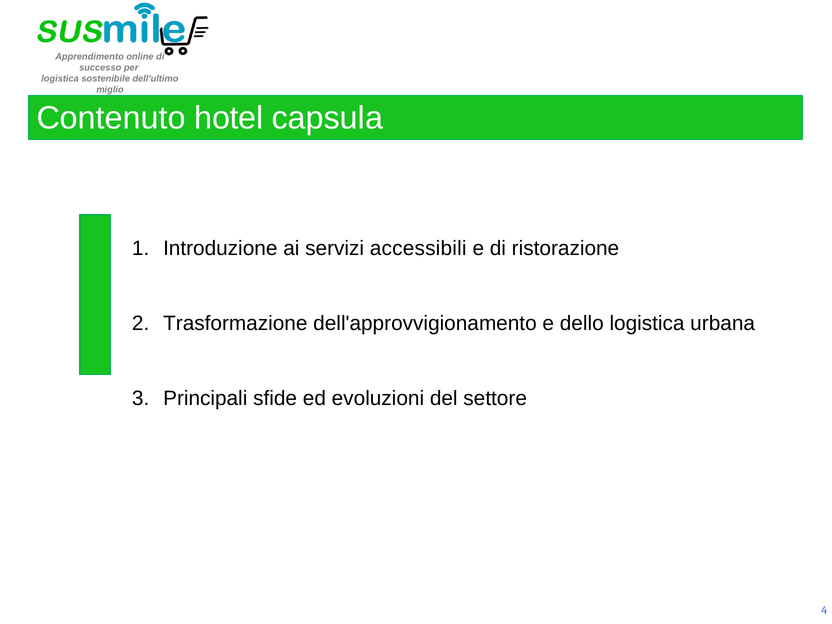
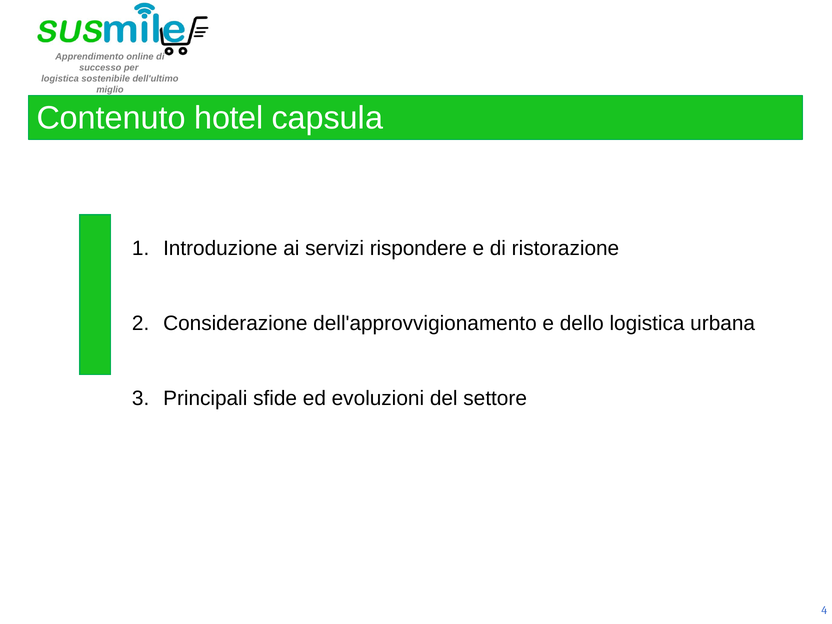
accessibili: accessibili -> rispondere
Trasformazione: Trasformazione -> Considerazione
